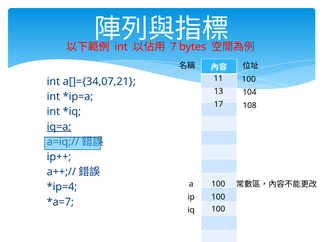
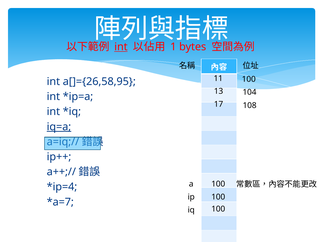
int at (121, 47) underline: none -> present
7: 7 -> 1
a[]={34,07,21: a[]={34,07,21 -> a[]={26,58,95
